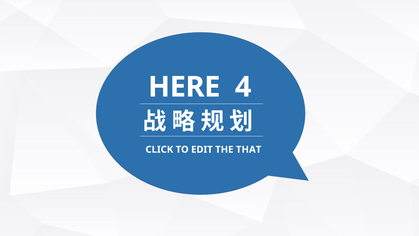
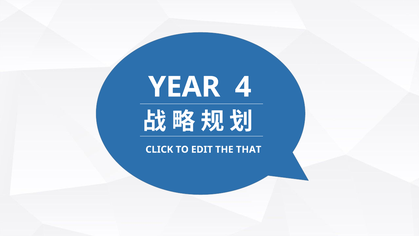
HERE: HERE -> YEAR
